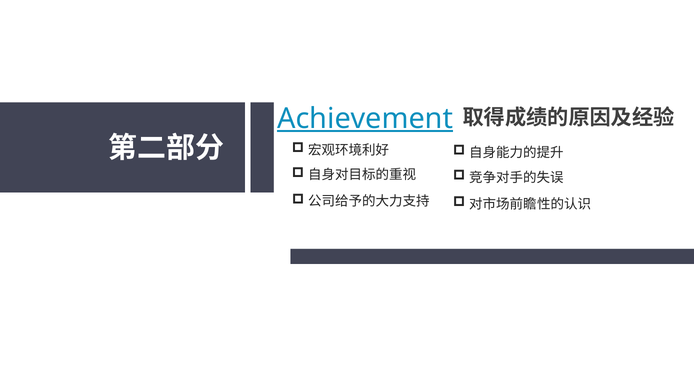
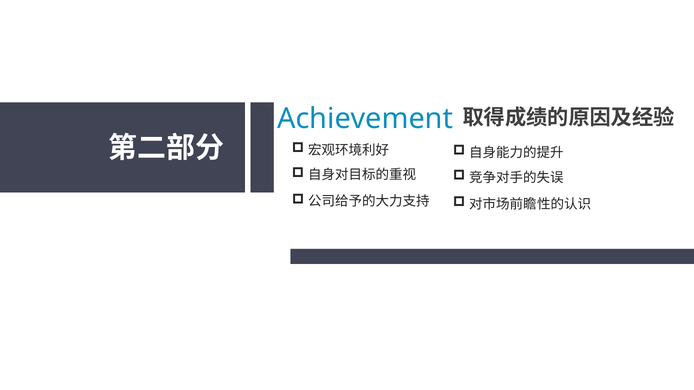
Achievement underline: present -> none
